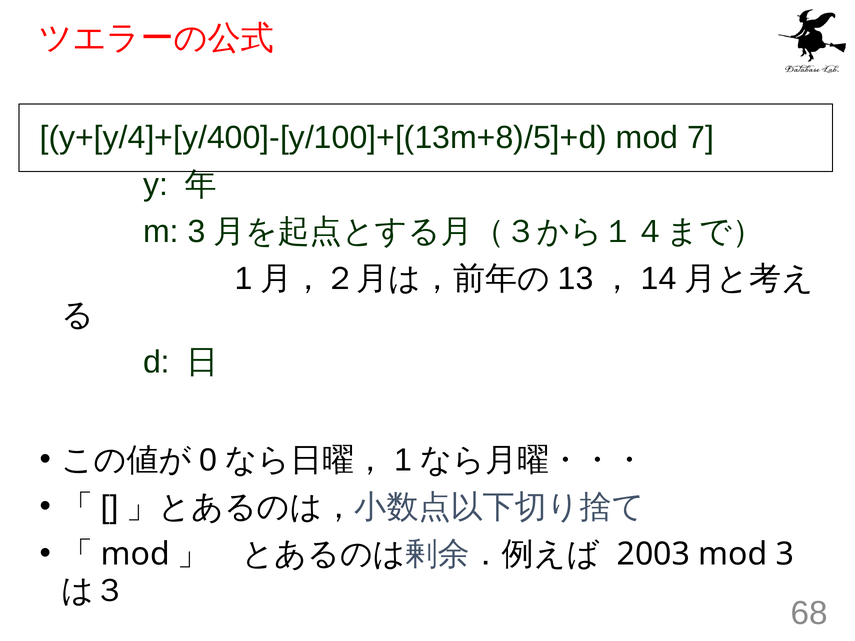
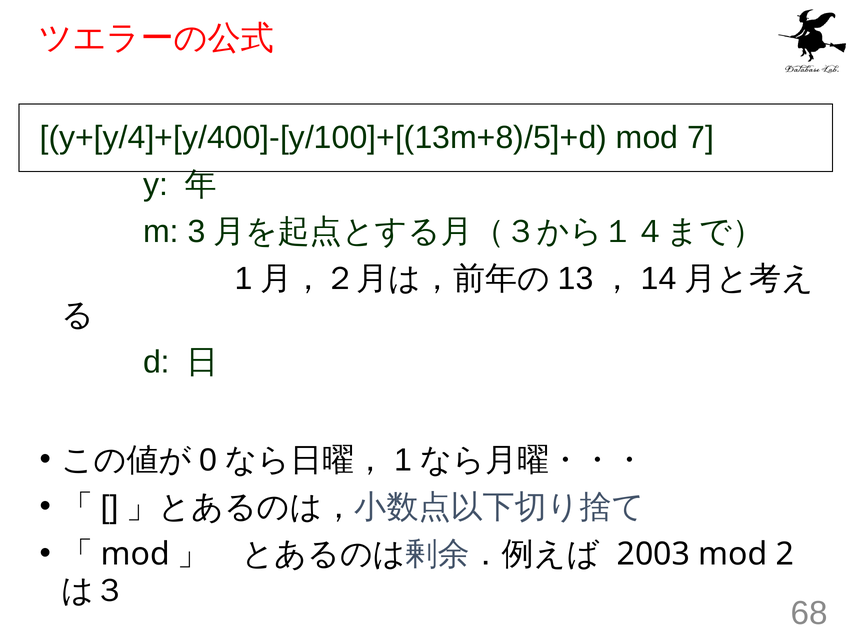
mod 3: 3 -> 2
